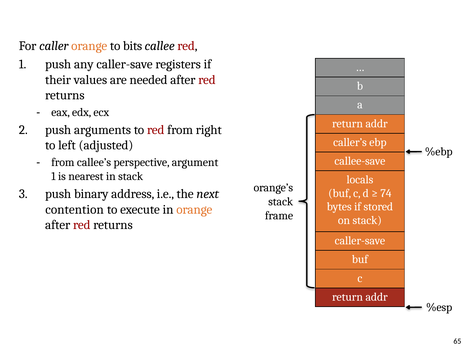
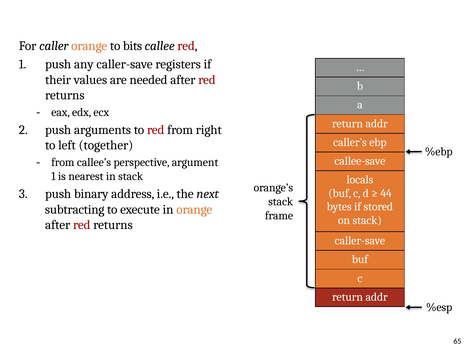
adjusted: adjusted -> together
74: 74 -> 44
contention: contention -> subtracting
